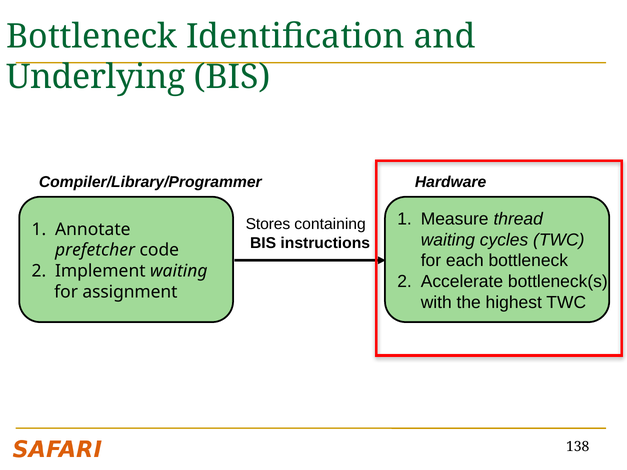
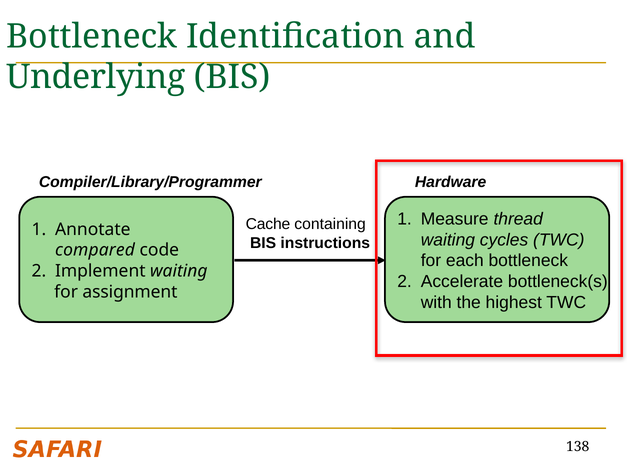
Stores: Stores -> Cache
prefetcher: prefetcher -> compared
